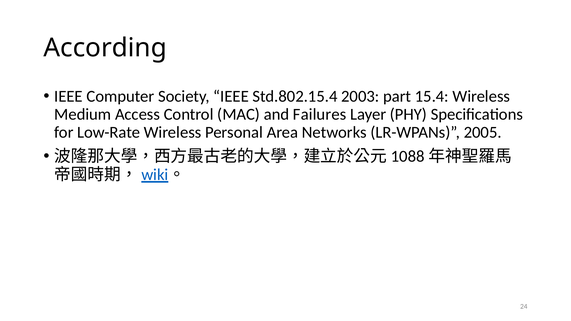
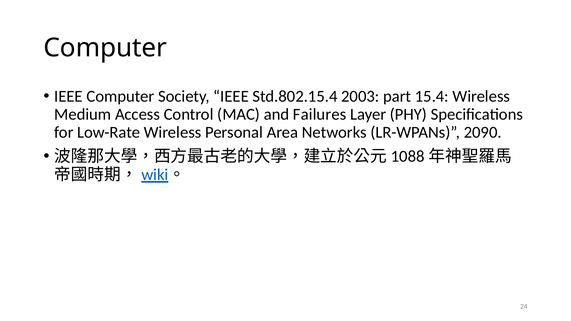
According at (105, 48): According -> Computer
2005: 2005 -> 2090
